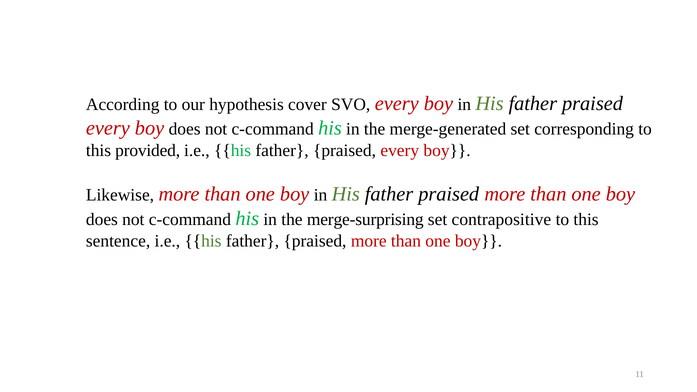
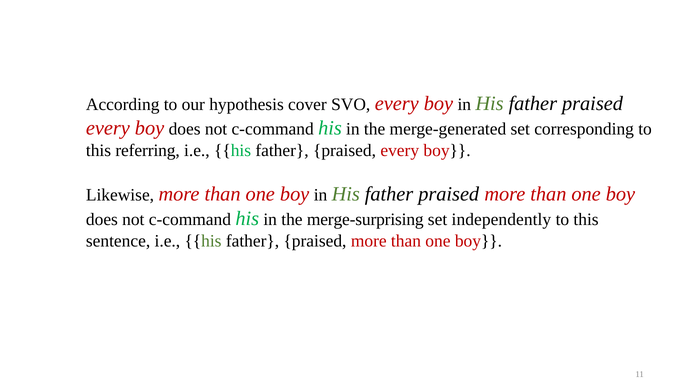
provided: provided -> referring
contrapositive: contrapositive -> independently
